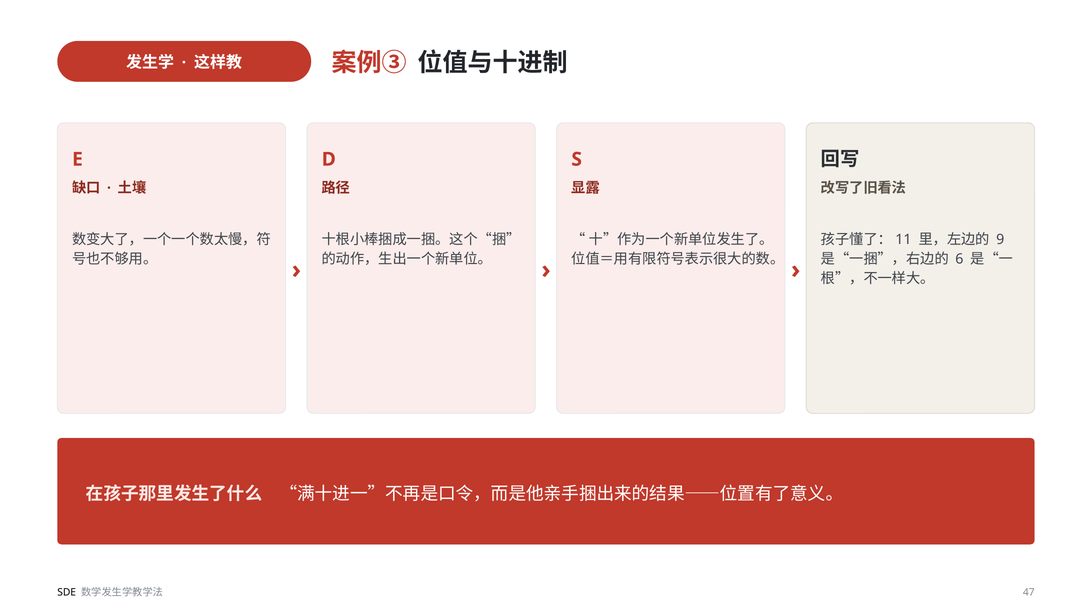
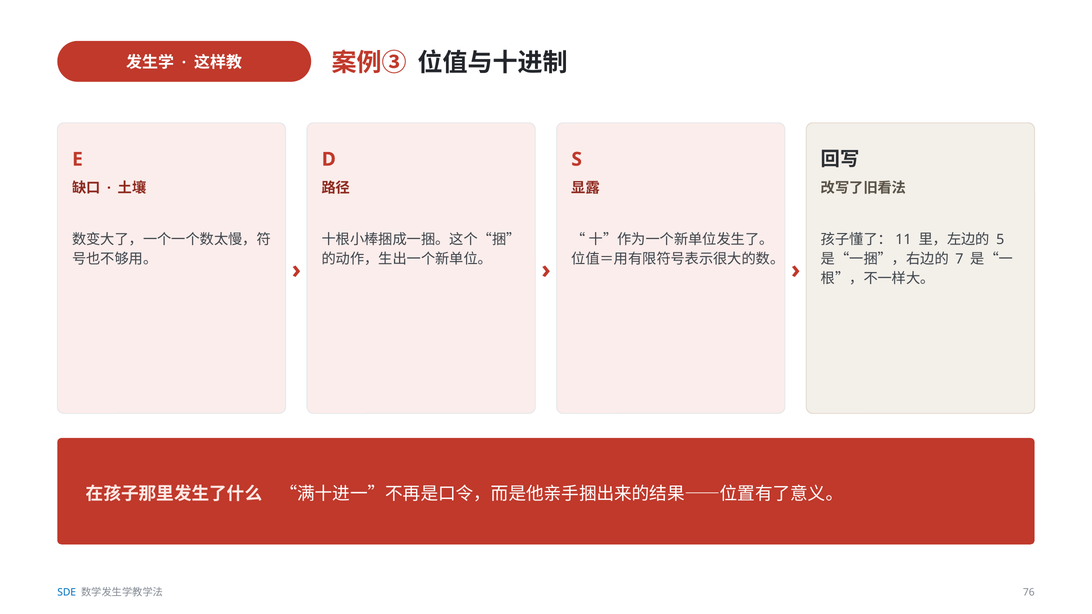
9: 9 -> 5
6: 6 -> 7
SDE colour: black -> blue
47: 47 -> 76
